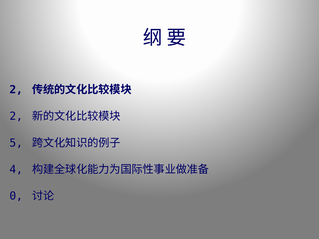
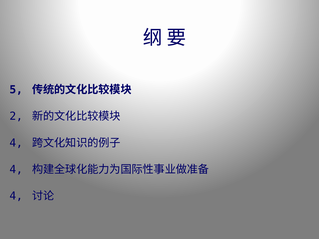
2 at (16, 90): 2 -> 5
5 at (16, 143): 5 -> 4
0 at (16, 196): 0 -> 4
